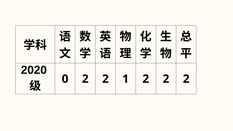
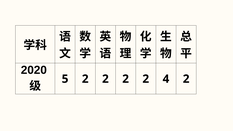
0: 0 -> 5
1 at (126, 79): 1 -> 2
2 at (166, 79): 2 -> 4
